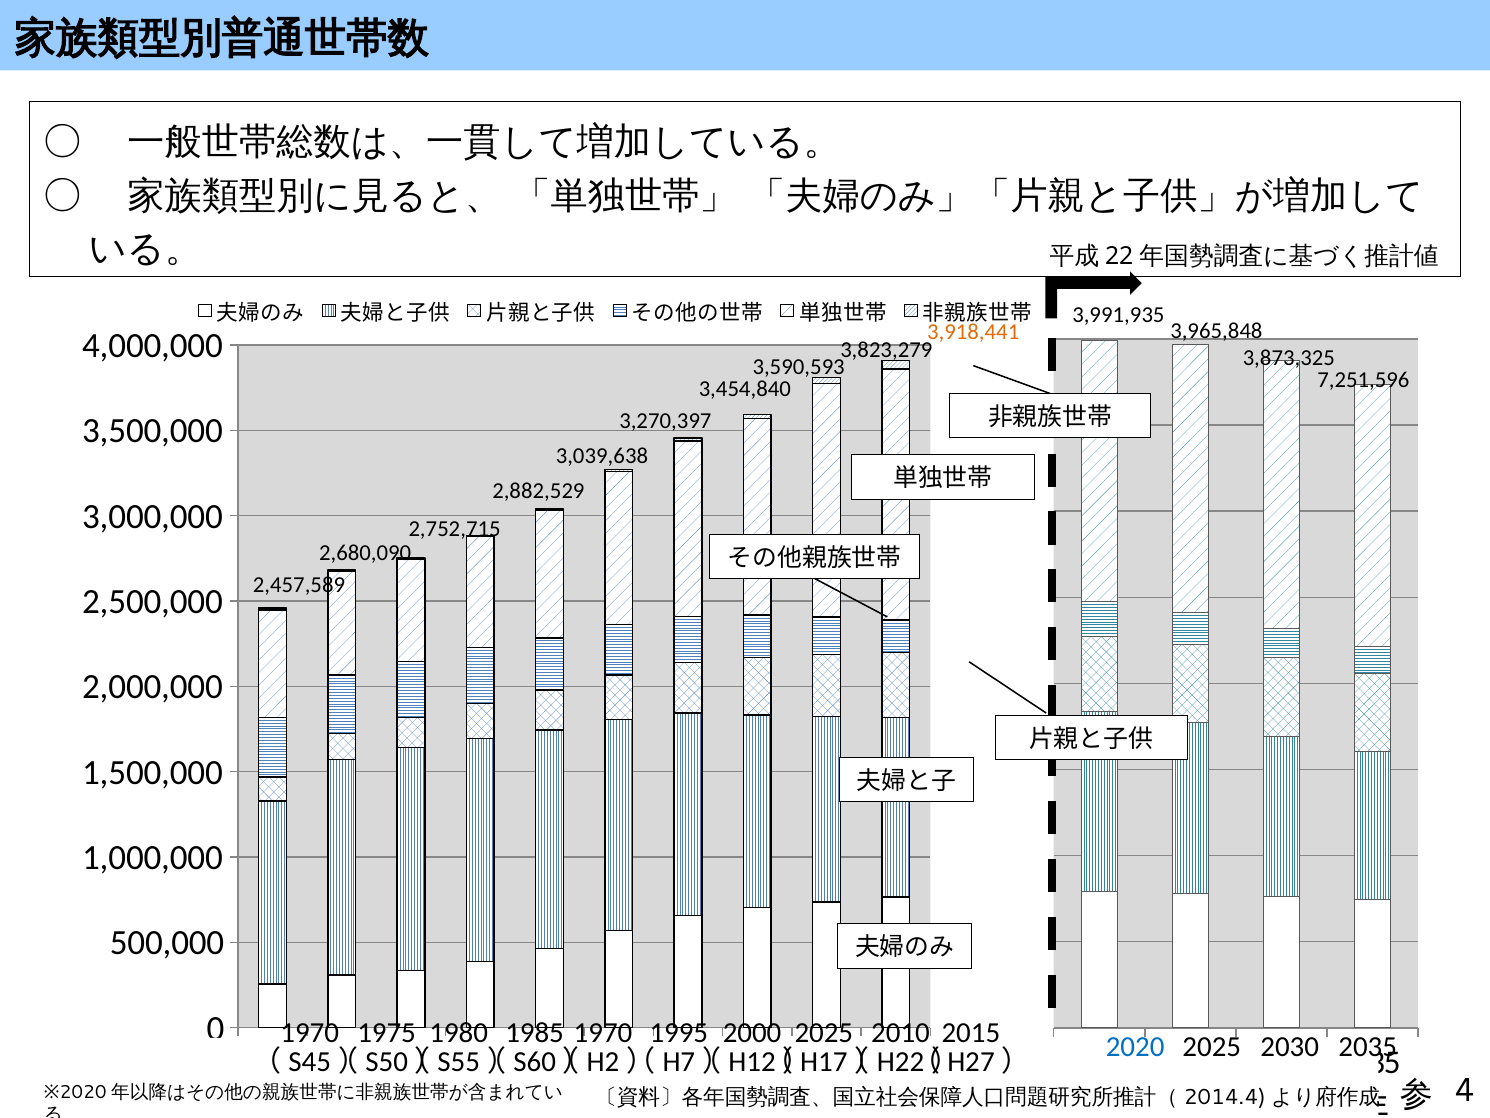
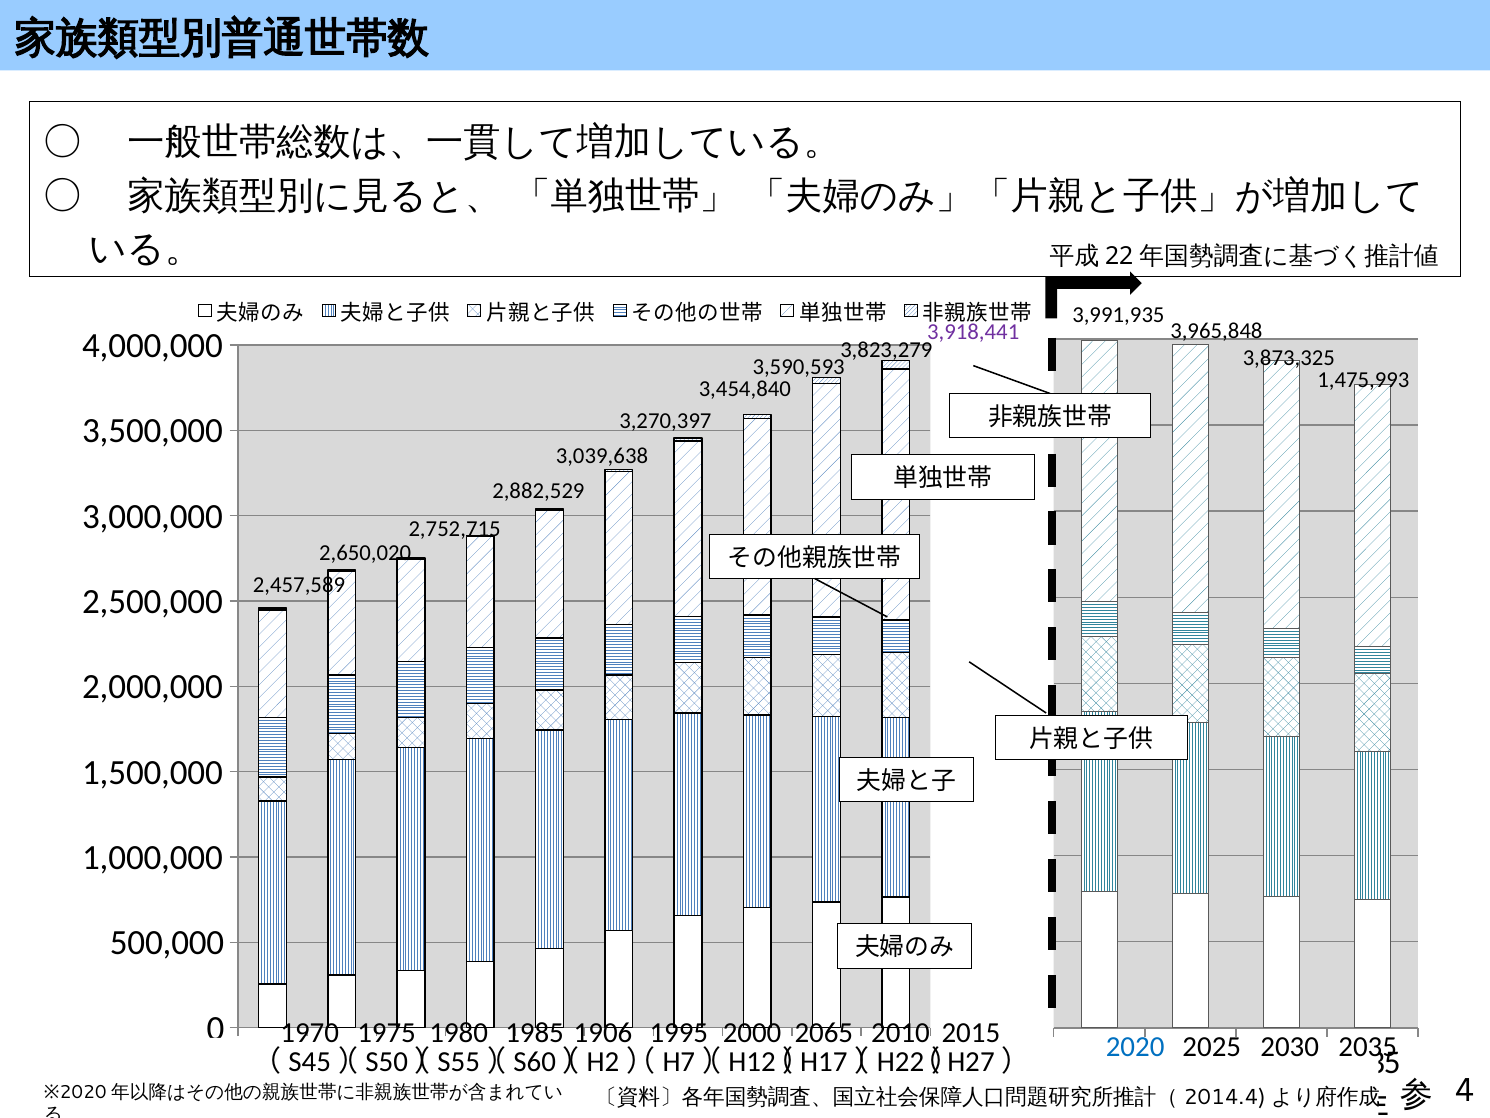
3,918,441 colour: orange -> purple
7,251,596: 7,251,596 -> 1,475,993
2,680,090: 2,680,090 -> 2,650,020
1970 at (603, 1032): 1970 -> 1906
2025 at (824, 1032): 2025 -> 2065
